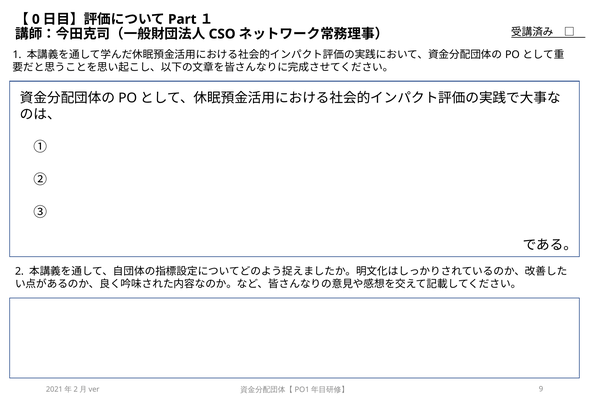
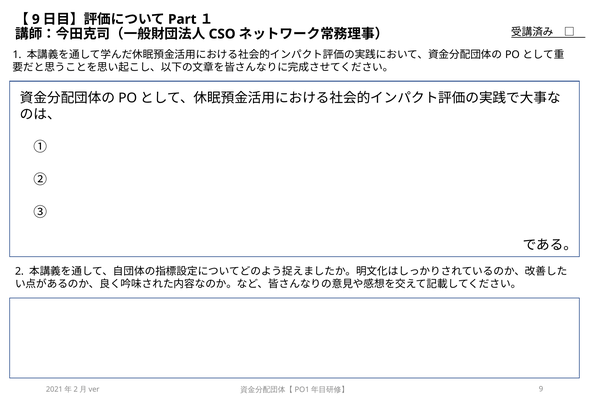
0 at (36, 19): 0 -> 9
